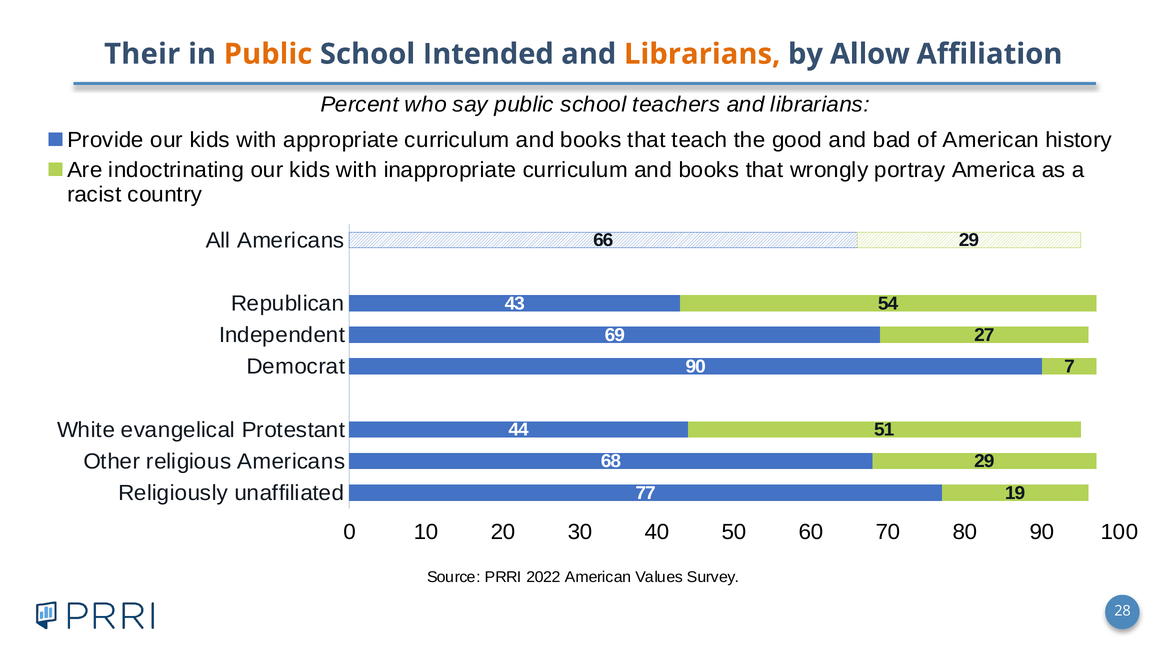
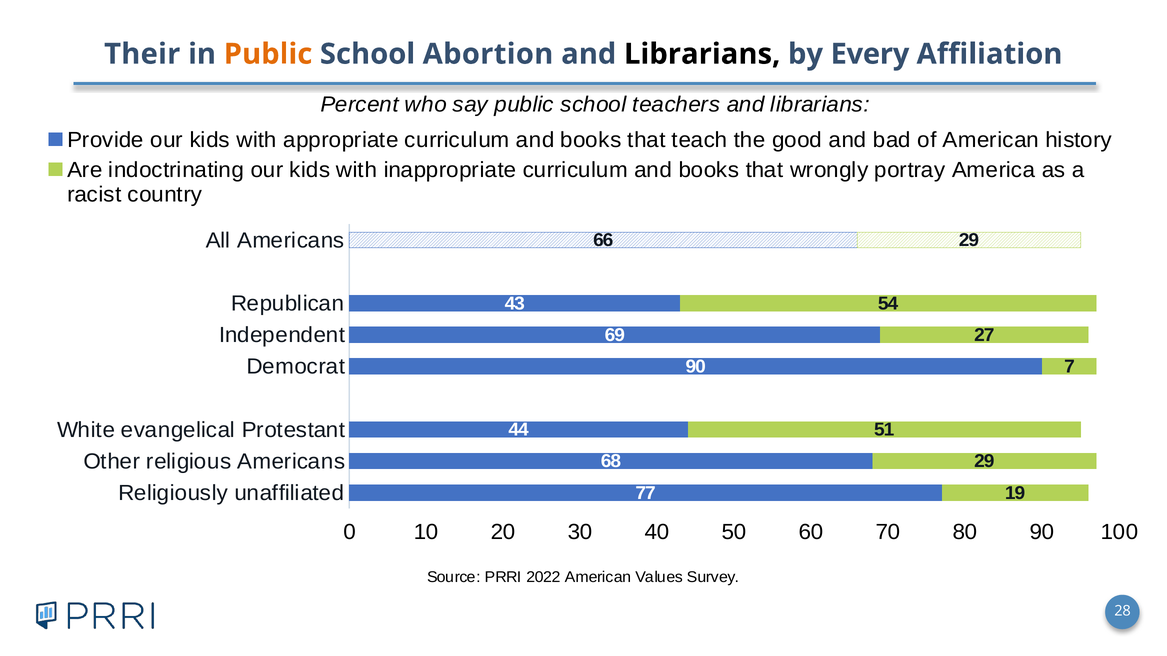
Intended: Intended -> Abortion
Librarians at (702, 54) colour: orange -> black
Allow: Allow -> Every
